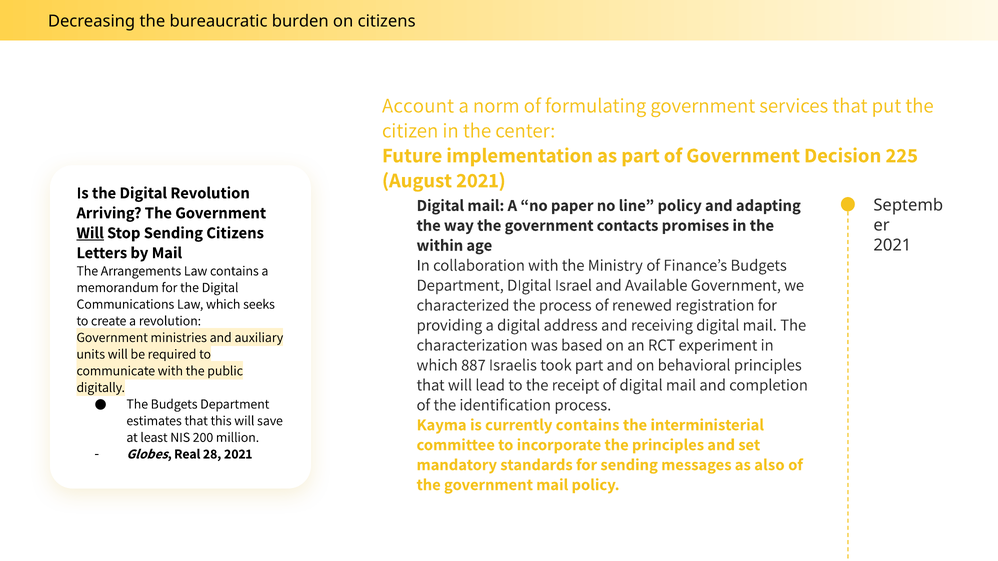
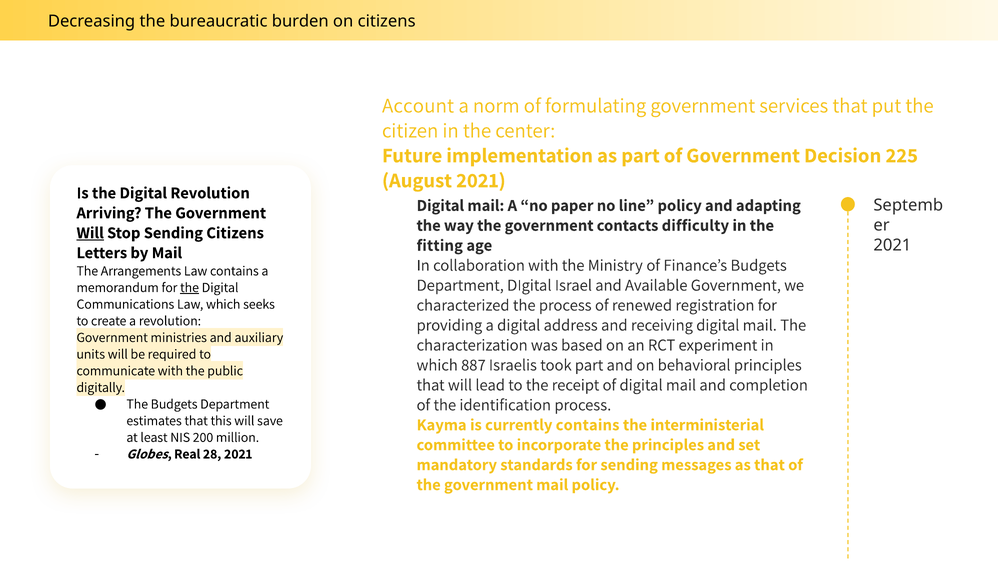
promises: promises -> difficulty
within: within -> fitting
the at (190, 288) underline: none -> present
as also: also -> that
